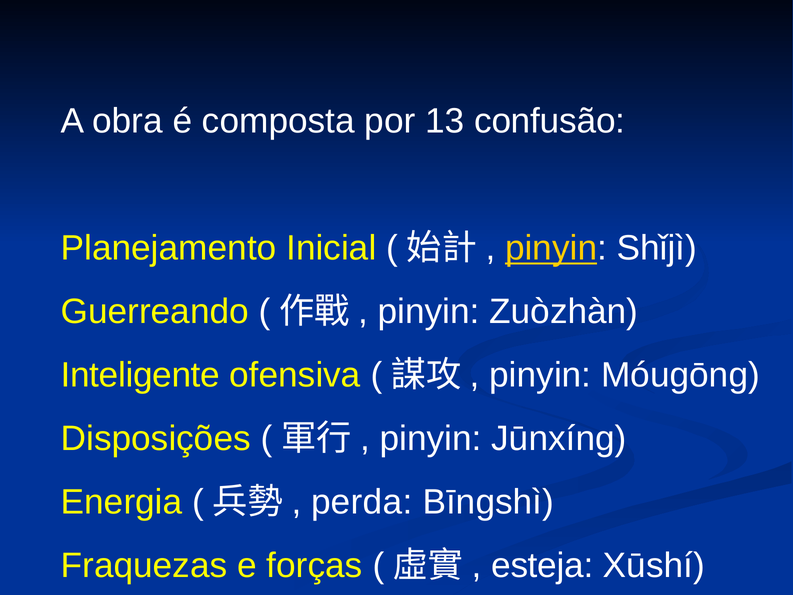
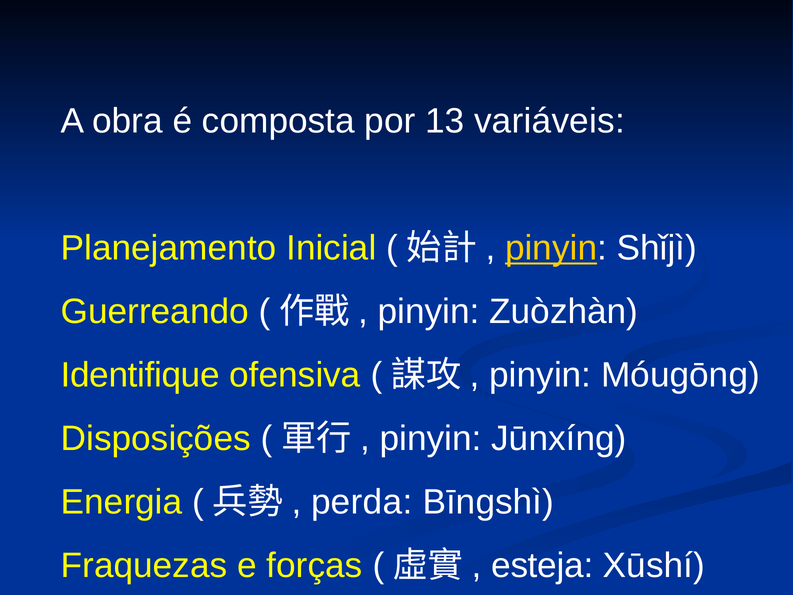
confusão: confusão -> variáveis
Inteligente: Inteligente -> Identifique
